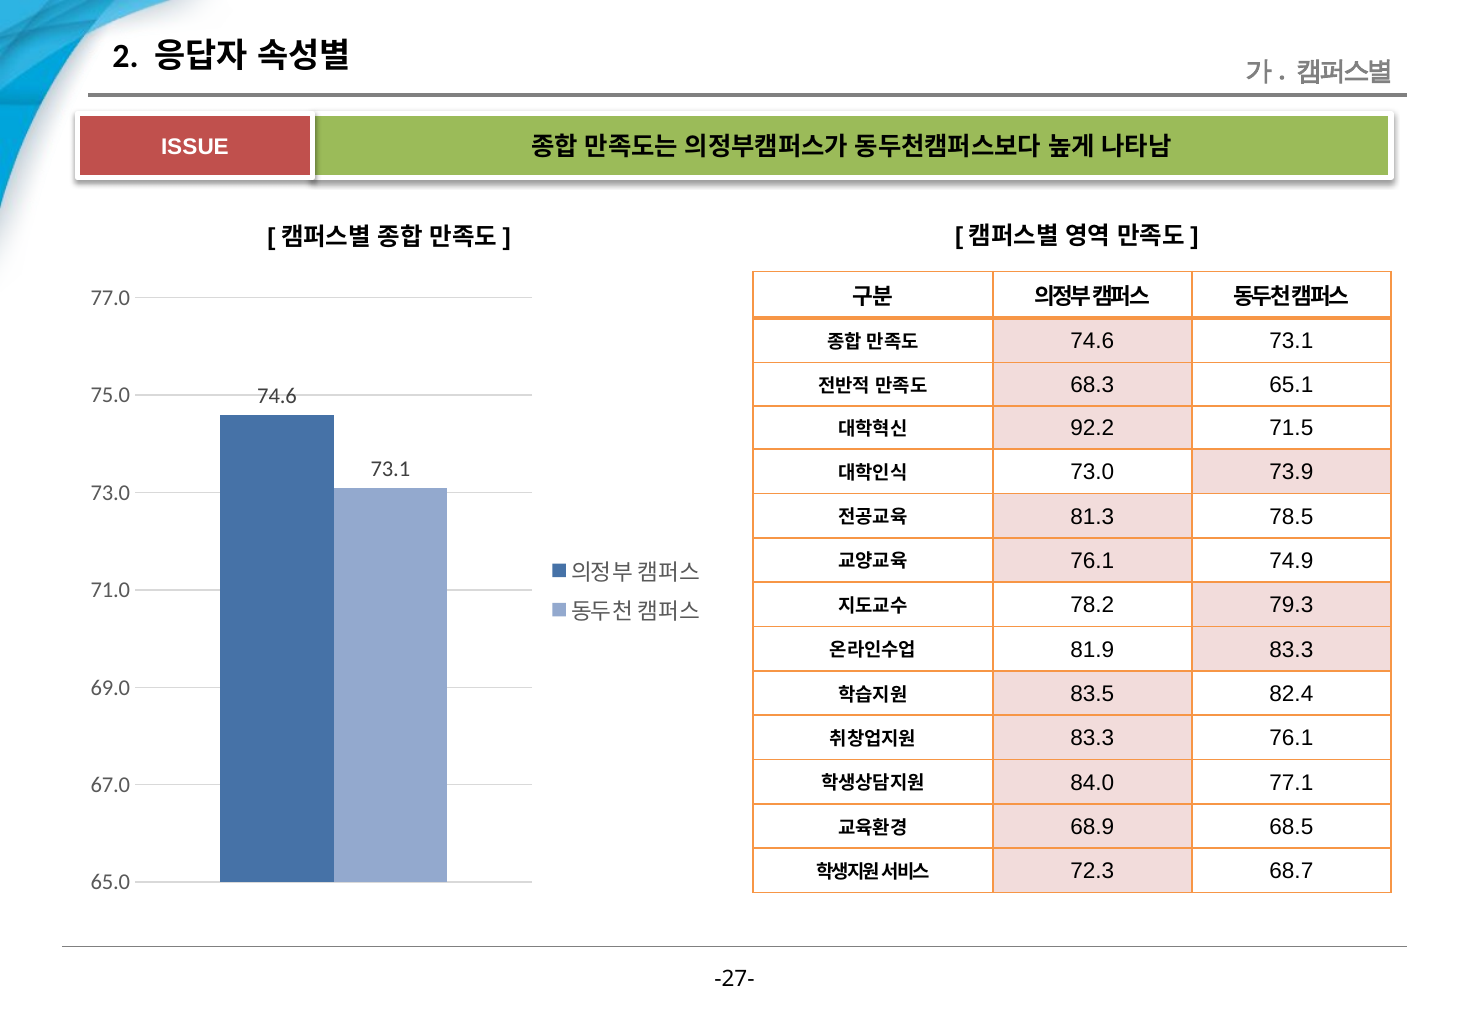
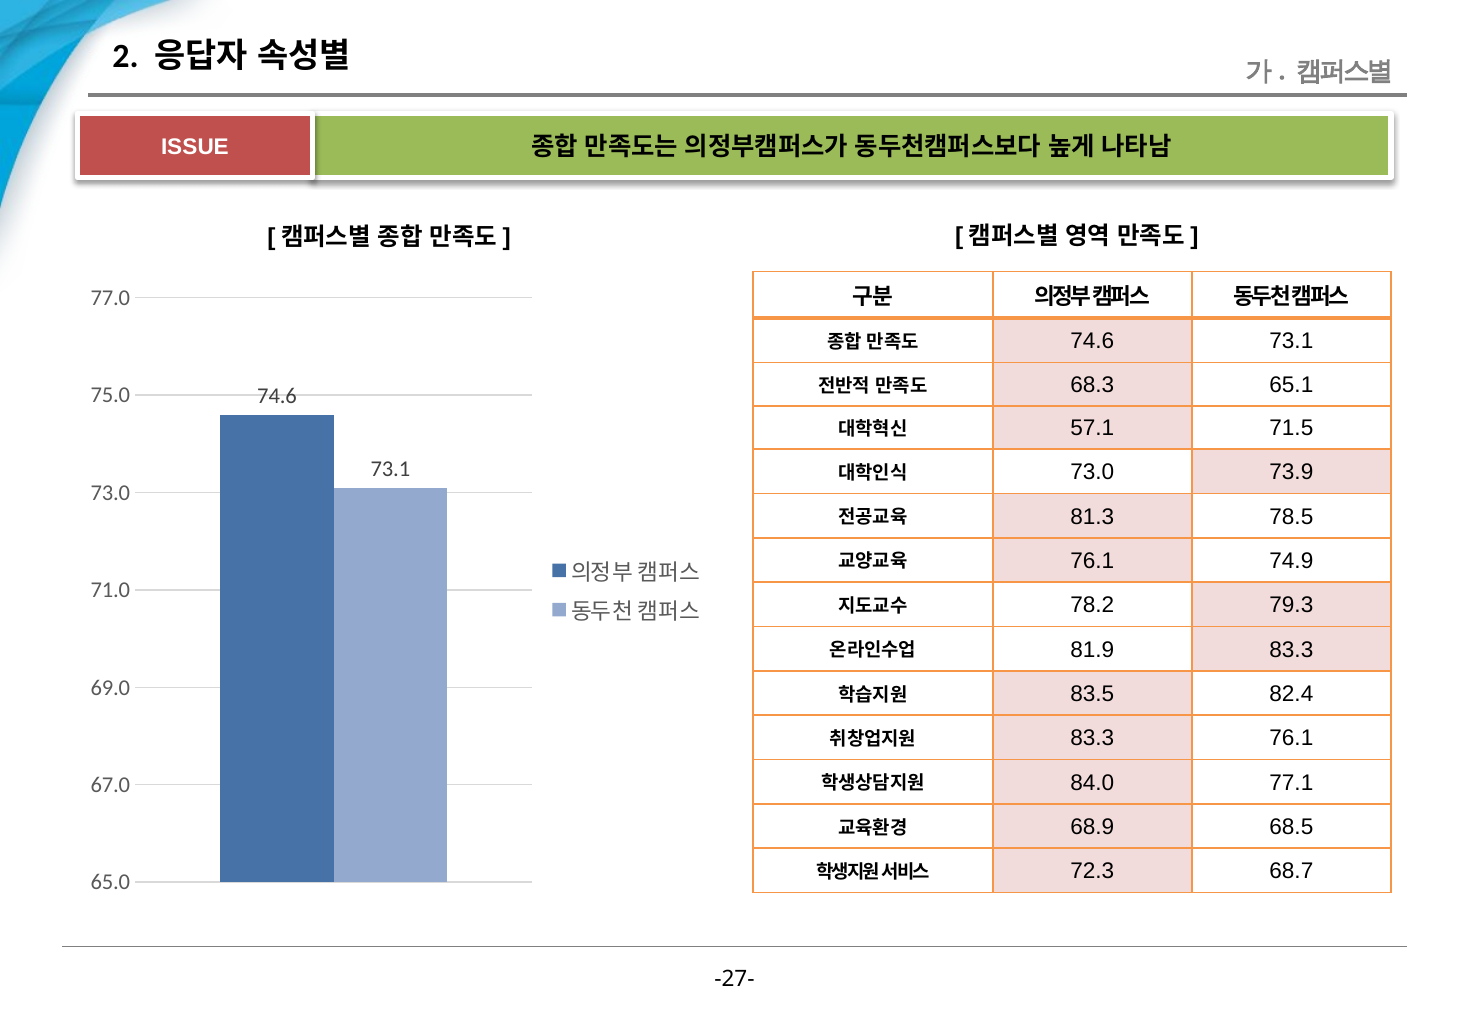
92.2: 92.2 -> 57.1
